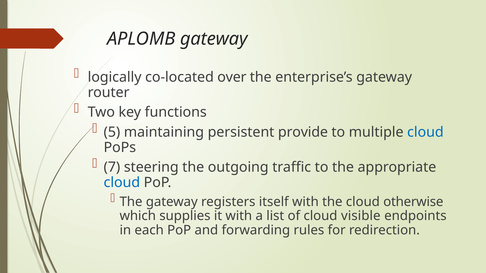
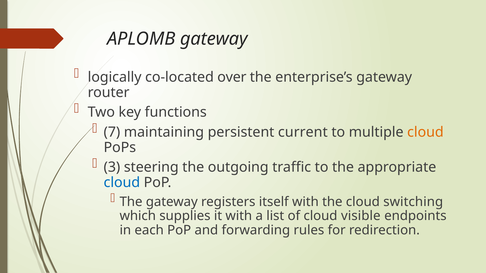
5: 5 -> 7
provide: provide -> current
cloud at (425, 132) colour: blue -> orange
7: 7 -> 3
otherwise: otherwise -> switching
